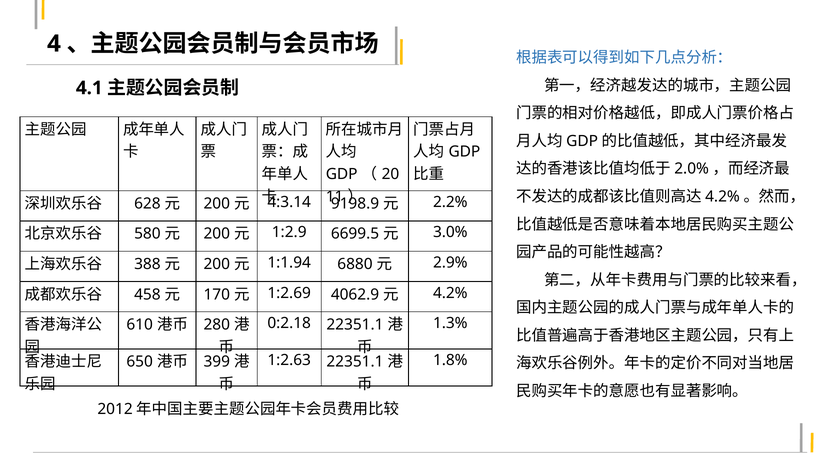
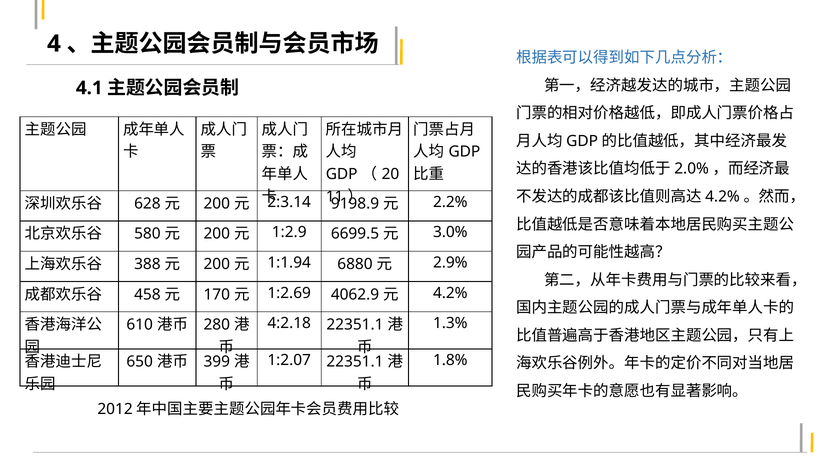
4:3.14: 4:3.14 -> 2:3.14
0:2.18: 0:2.18 -> 4:2.18
1:2.63: 1:2.63 -> 1:2.07
